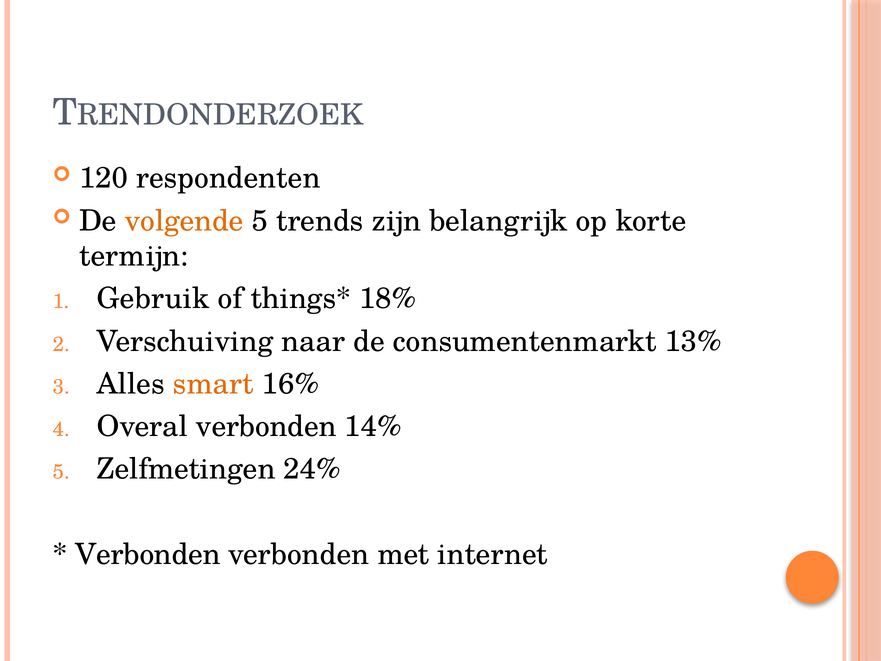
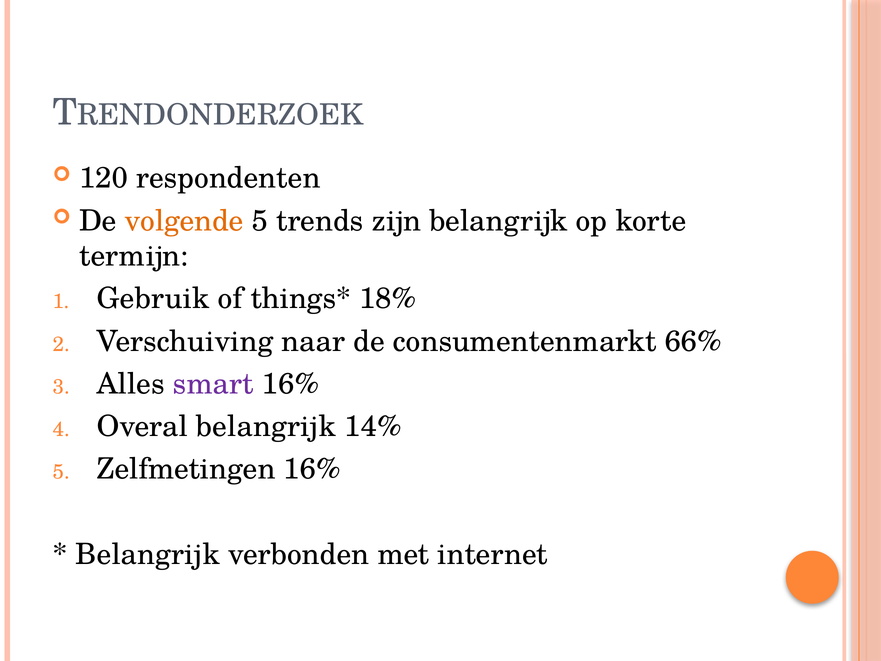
13%: 13% -> 66%
smart colour: orange -> purple
Overal verbonden: verbonden -> belangrijk
Zelfmetingen 24%: 24% -> 16%
Verbonden at (148, 554): Verbonden -> Belangrijk
